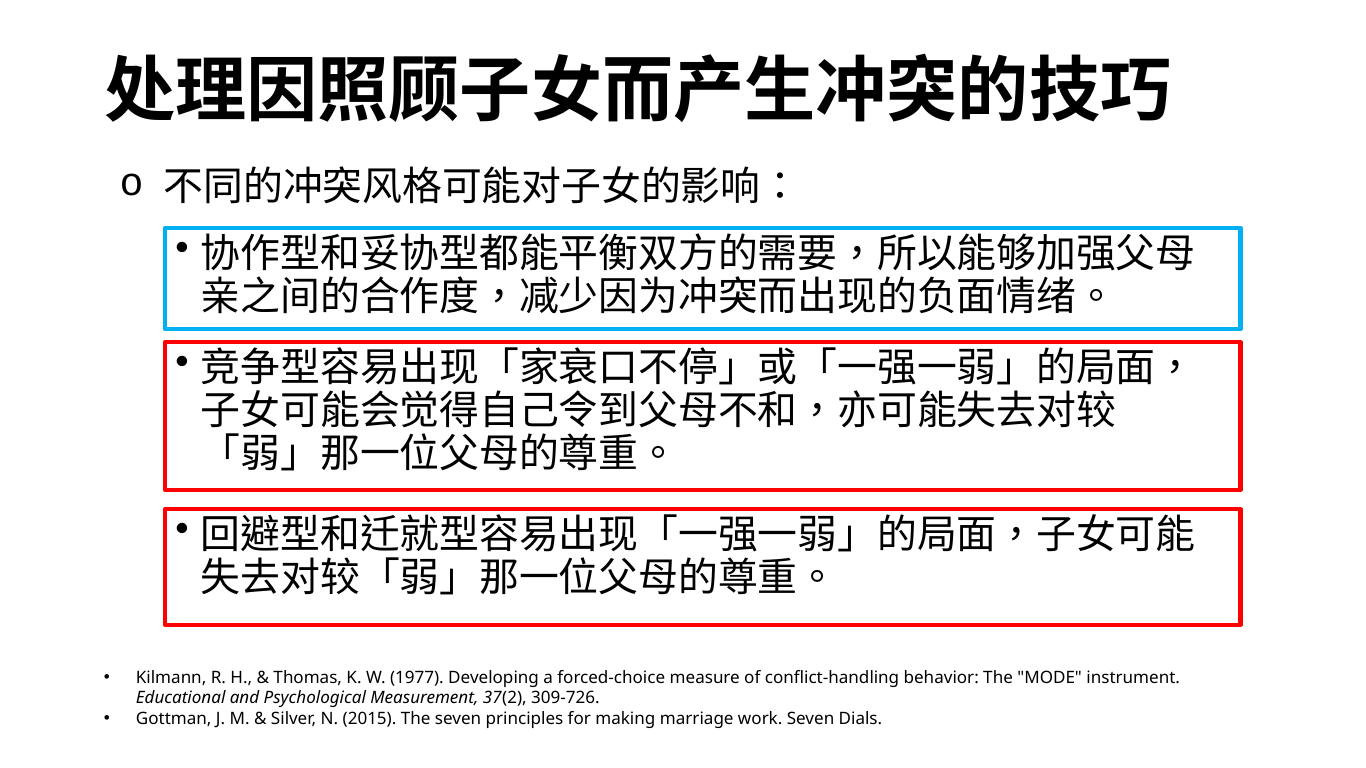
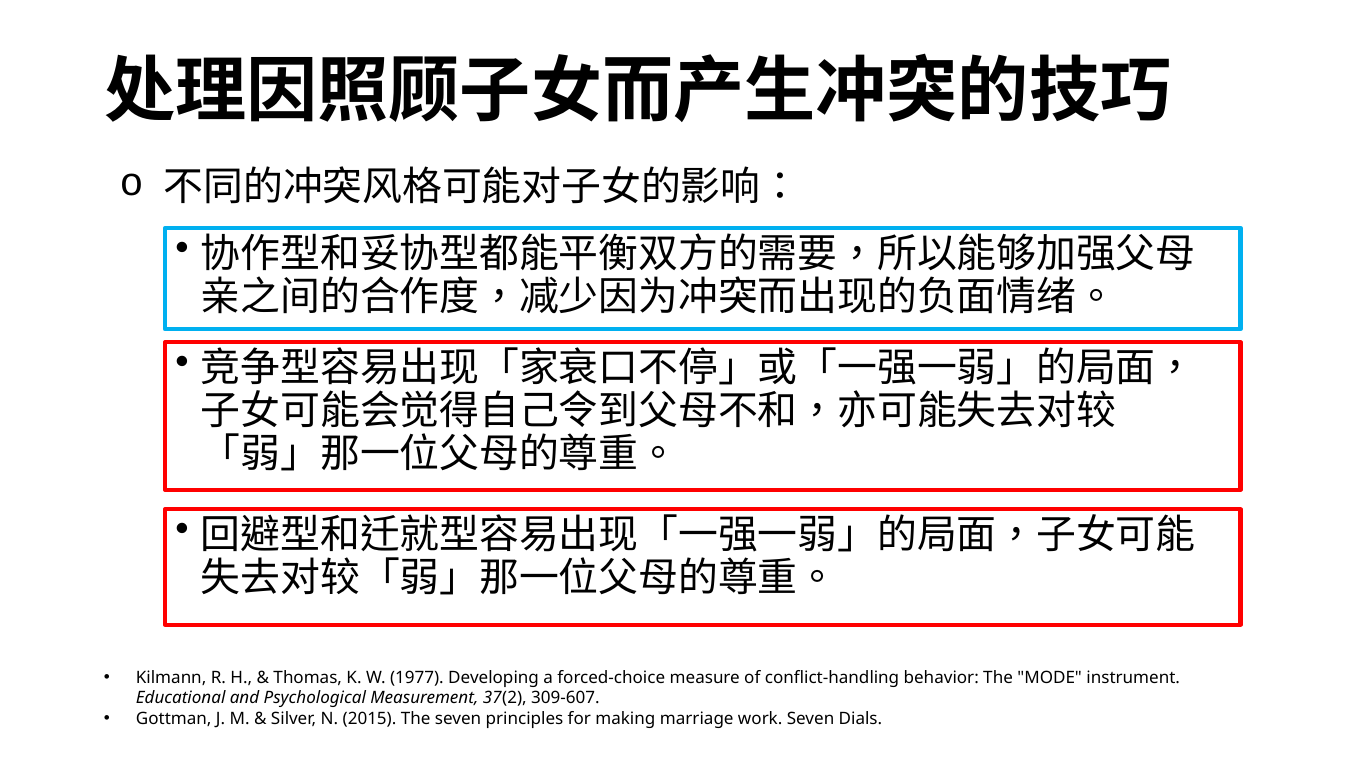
309-726: 309-726 -> 309-607
